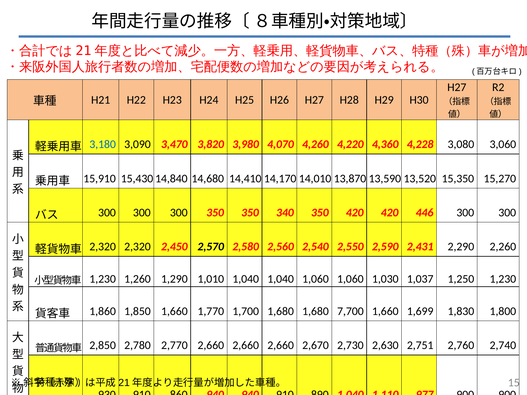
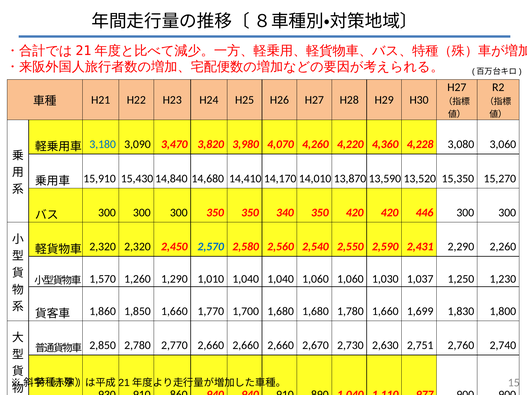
2,570 colour: black -> blue
1,230 at (103, 279): 1,230 -> 1,570
7,700: 7,700 -> 1,780
